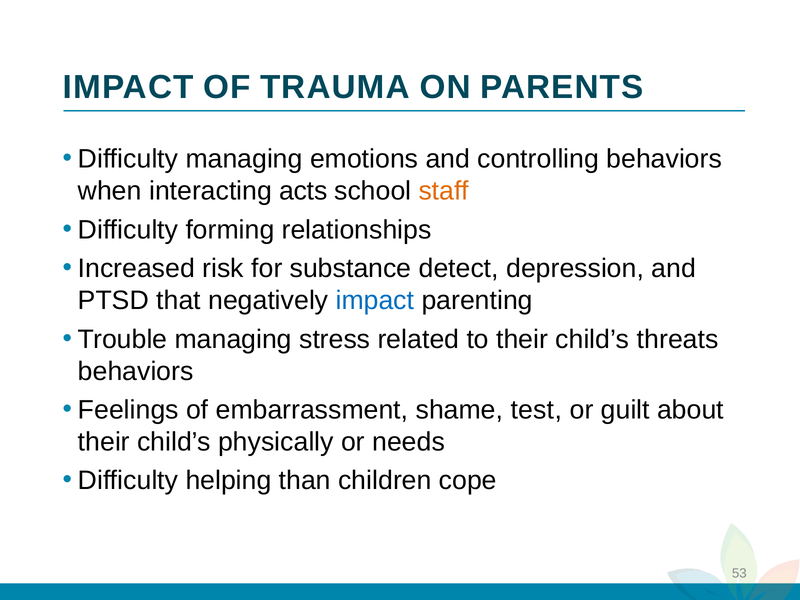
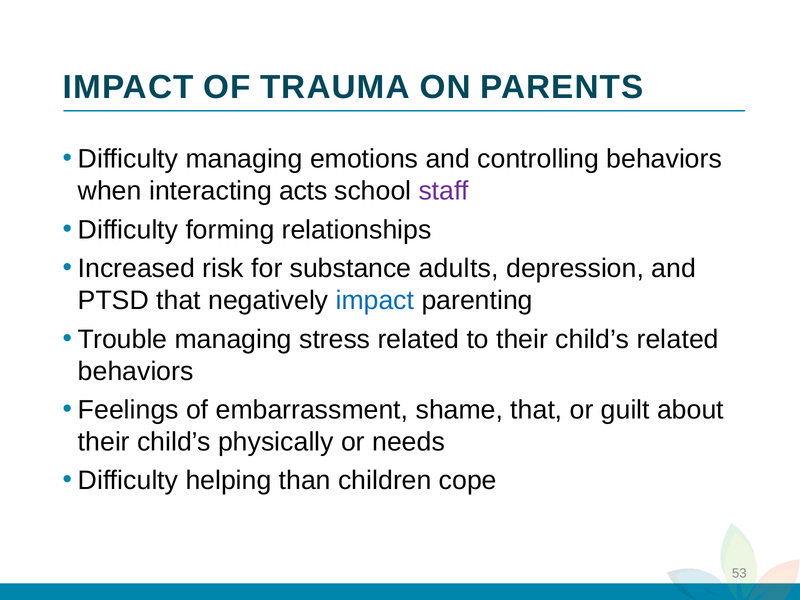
staff colour: orange -> purple
detect: detect -> adults
child’s threats: threats -> related
shame test: test -> that
